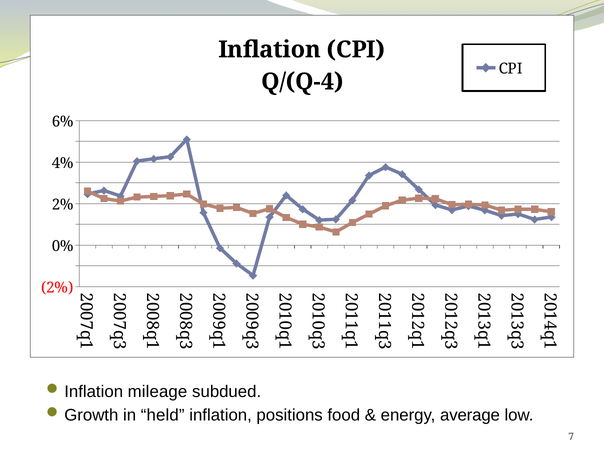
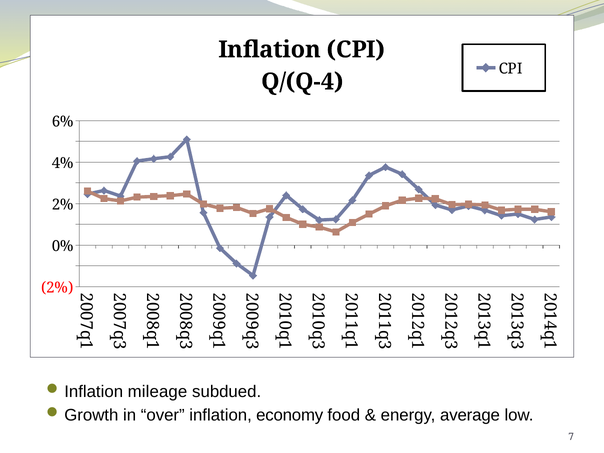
held: held -> over
positions: positions -> economy
